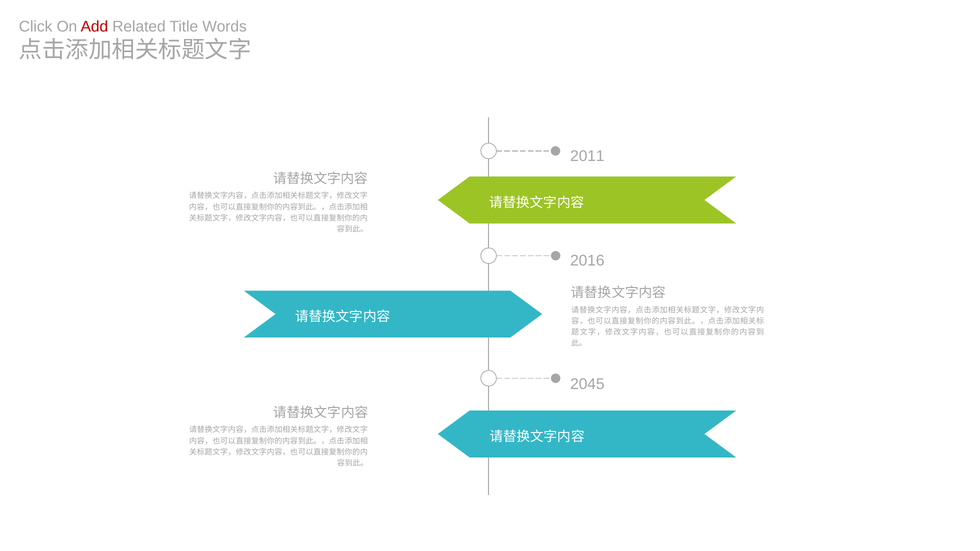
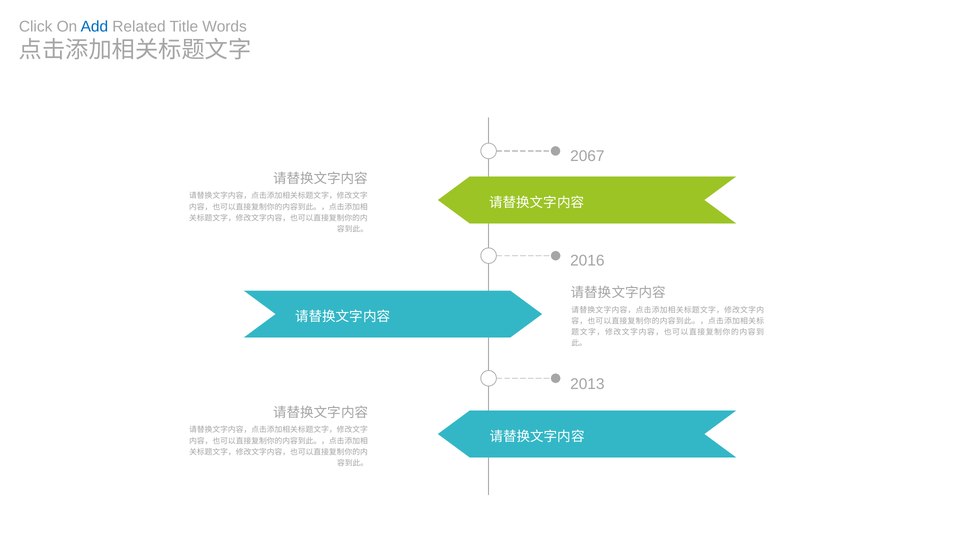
Add colour: red -> blue
2011: 2011 -> 2067
2045: 2045 -> 2013
